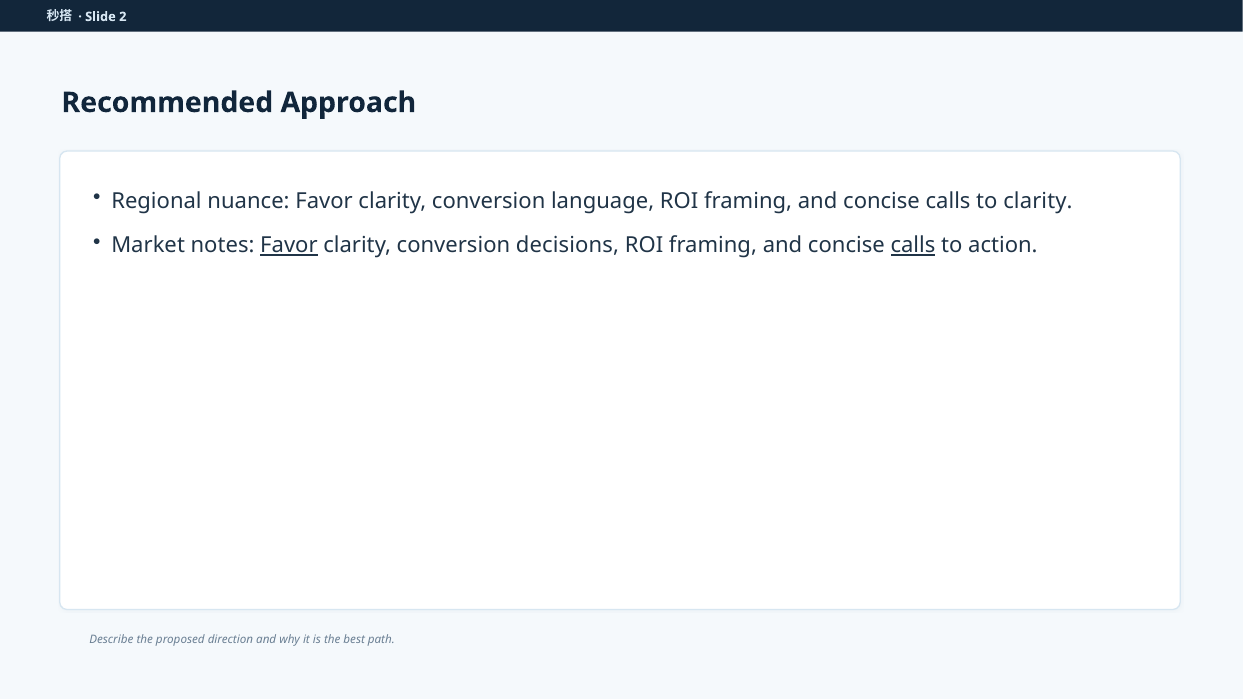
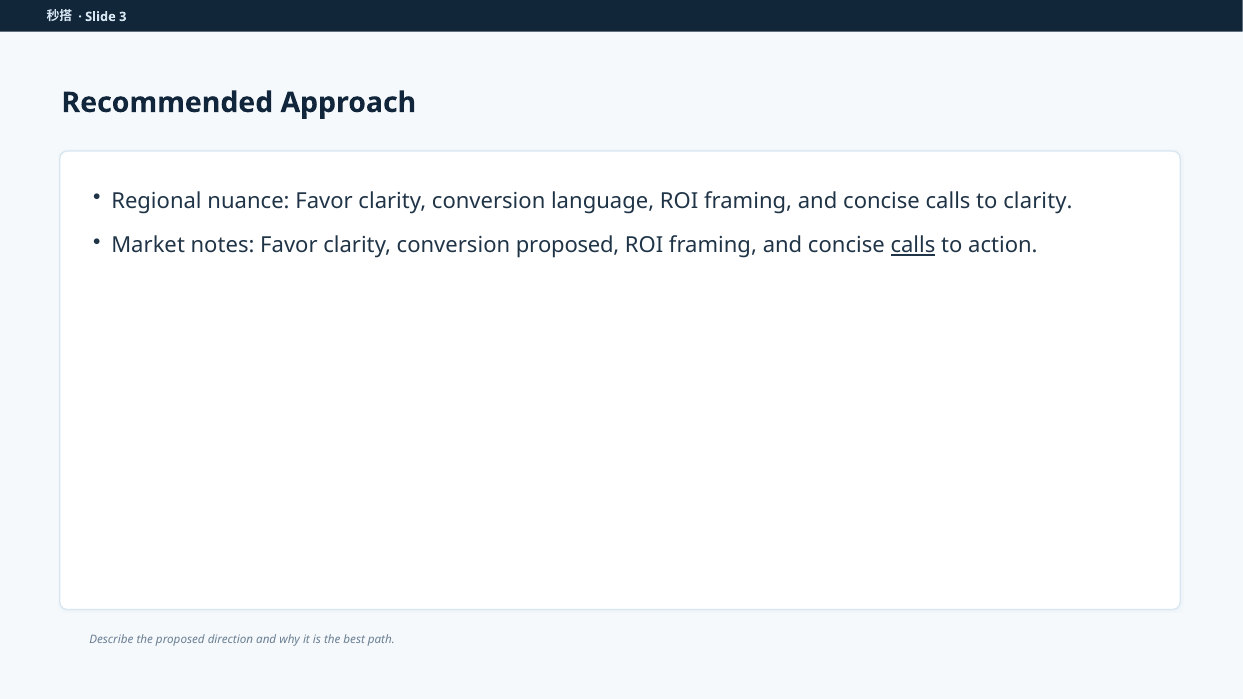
2: 2 -> 3
Favor at (289, 246) underline: present -> none
conversion decisions: decisions -> proposed
